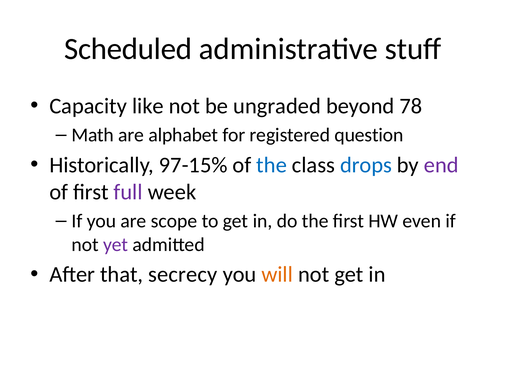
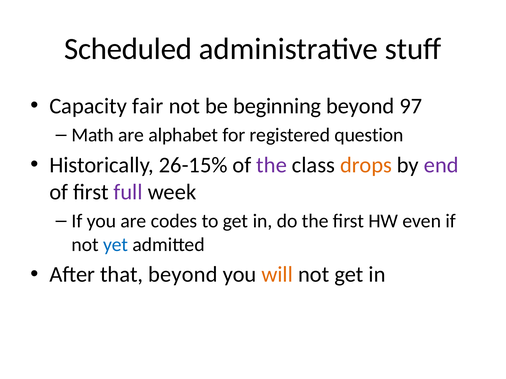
like: like -> fair
ungraded: ungraded -> beginning
78: 78 -> 97
97-15%: 97-15% -> 26-15%
the at (272, 165) colour: blue -> purple
drops colour: blue -> orange
scope: scope -> codes
yet colour: purple -> blue
that secrecy: secrecy -> beyond
